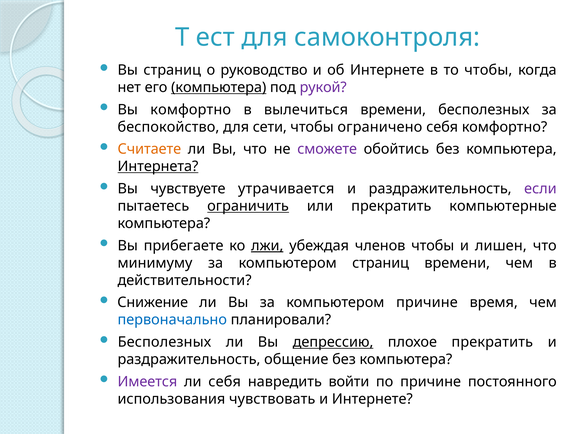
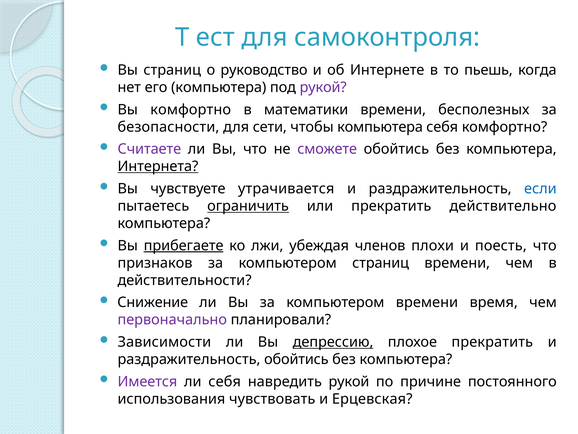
то чтобы: чтобы -> пьешь
компьютера at (219, 87) underline: present -> none
вылечиться: вылечиться -> математики
беспокойство: беспокойство -> безопасности
чтобы ограничено: ограничено -> компьютера
Считаете colour: orange -> purple
если colour: purple -> blue
компьютерные: компьютерные -> действительно
прибегаете underline: none -> present
лжи underline: present -> none
членов чтобы: чтобы -> плохи
лишен: лишен -> поесть
минимуму: минимуму -> признаков
компьютером причине: причине -> времени
первоначально colour: blue -> purple
Бесполезных at (164, 342): Бесполезных -> Зависимости
раздражительность общение: общение -> обойтись
навредить войти: войти -> рукой
и Интернете: Интернете -> Ерцевская
